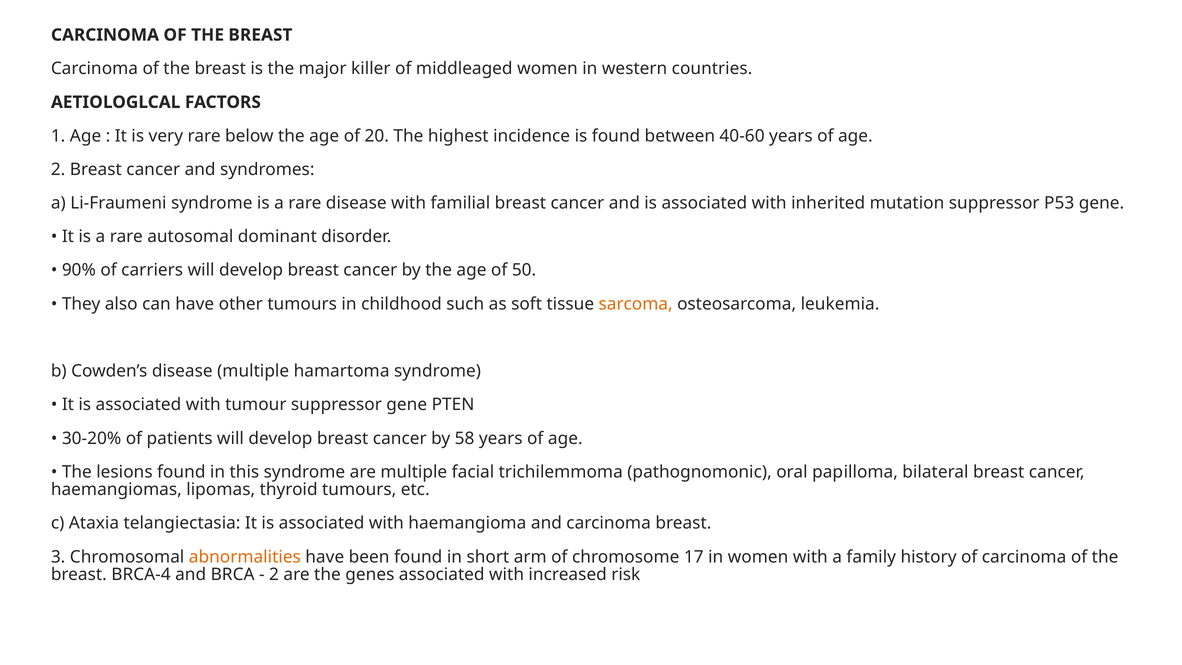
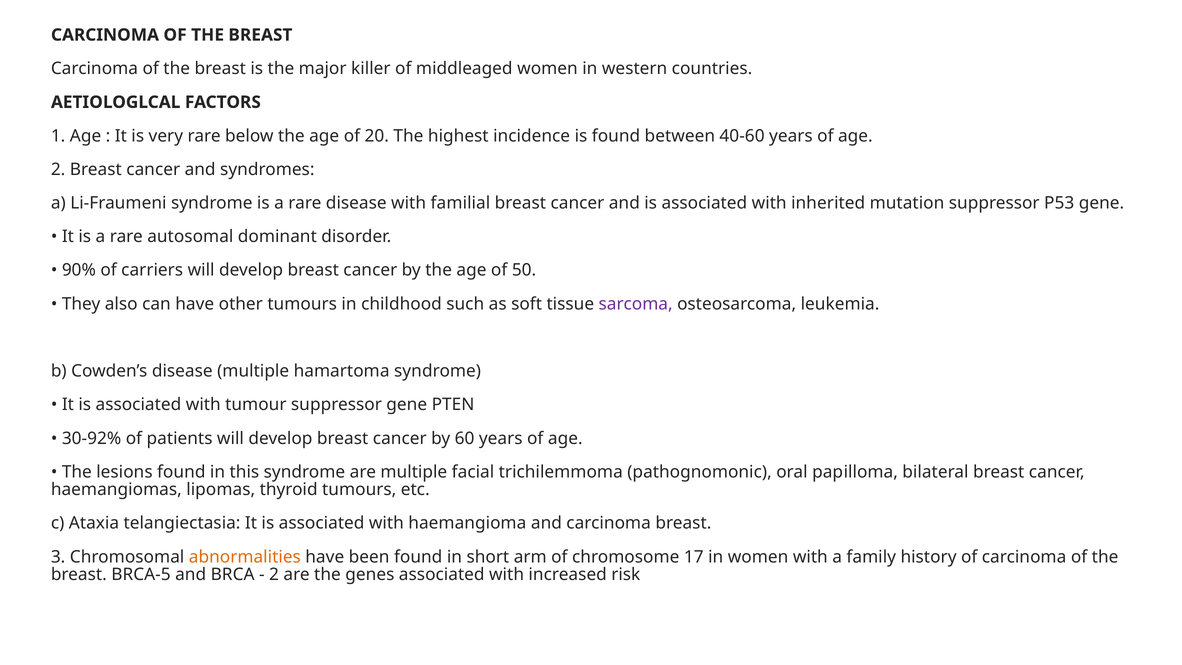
sarcoma colour: orange -> purple
30-20%: 30-20% -> 30-92%
58: 58 -> 60
BRCA-4: BRCA-4 -> BRCA-5
